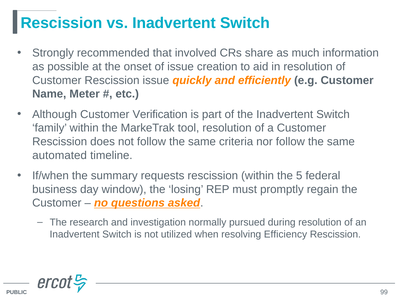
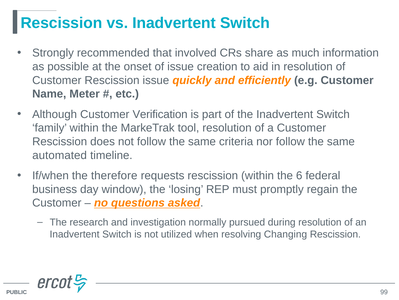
summary: summary -> therefore
5: 5 -> 6
Efficiency: Efficiency -> Changing
